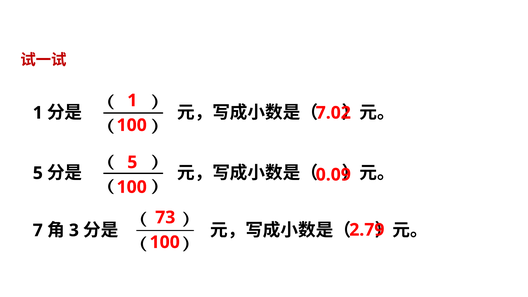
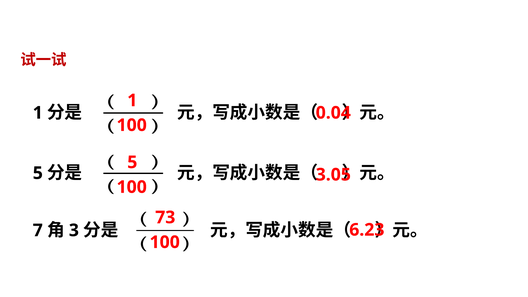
7.02: 7.02 -> 0.04
0.09: 0.09 -> 3.05
2.79: 2.79 -> 6.23
